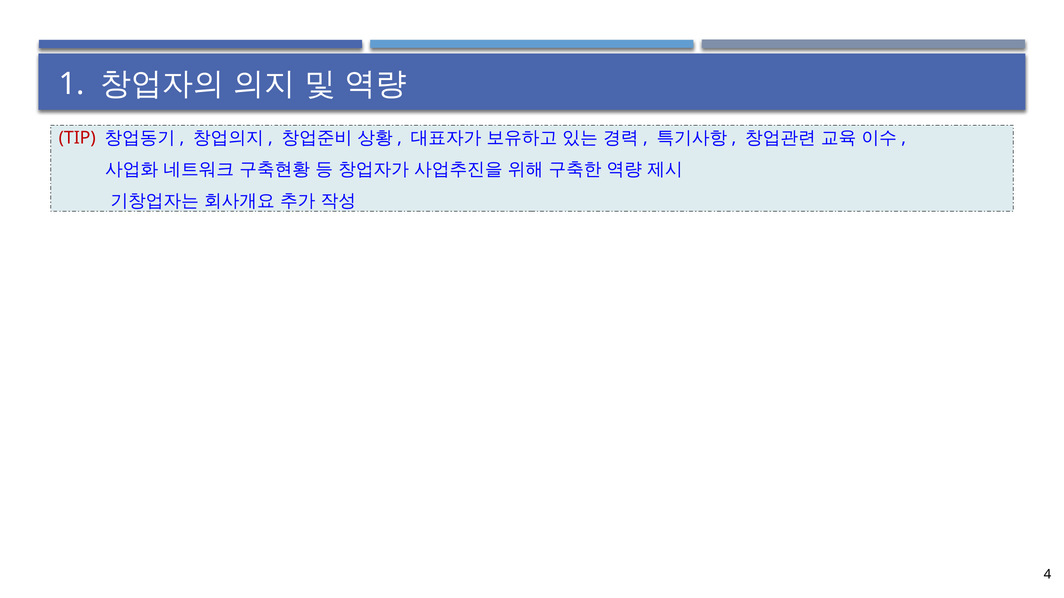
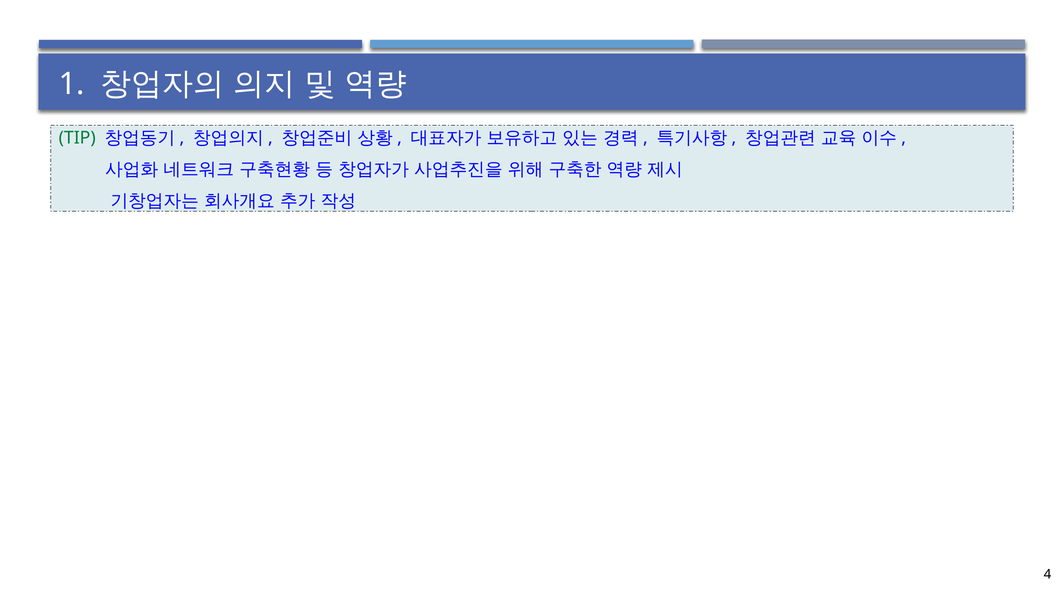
TIP colour: red -> green
